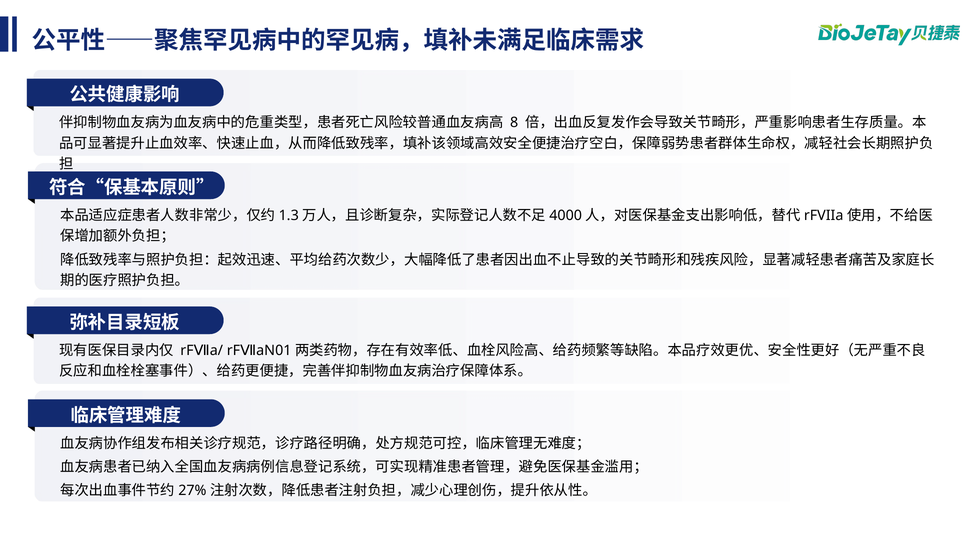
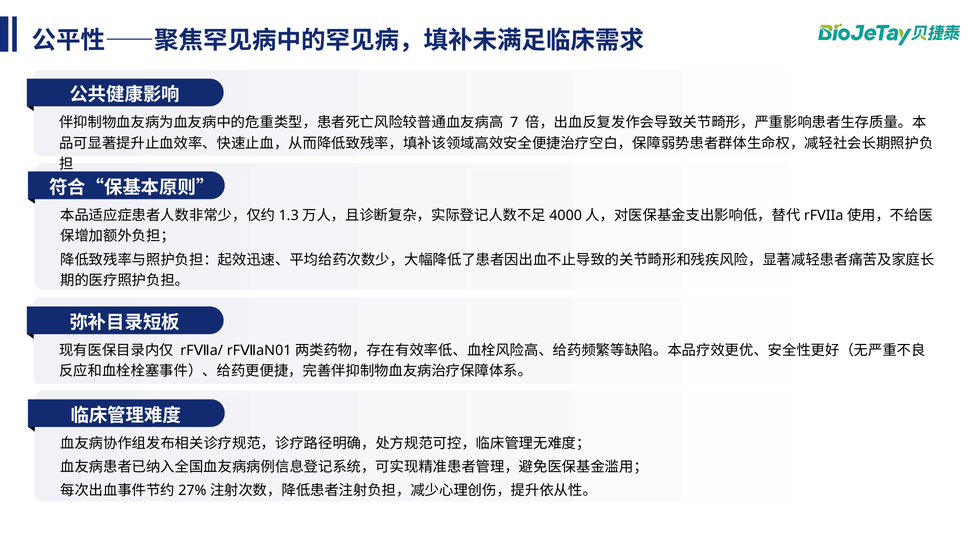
8: 8 -> 7
